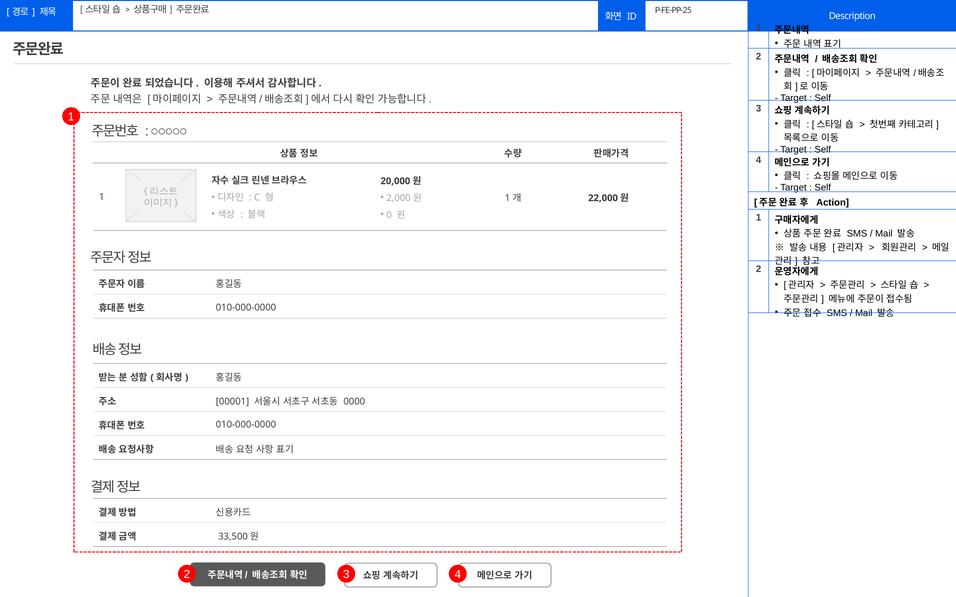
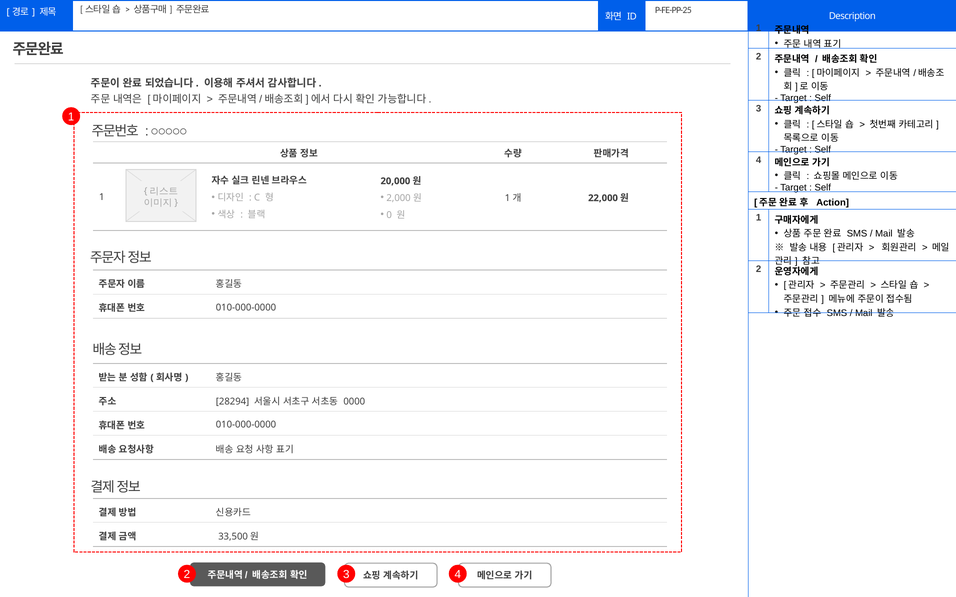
00001: 00001 -> 28294
